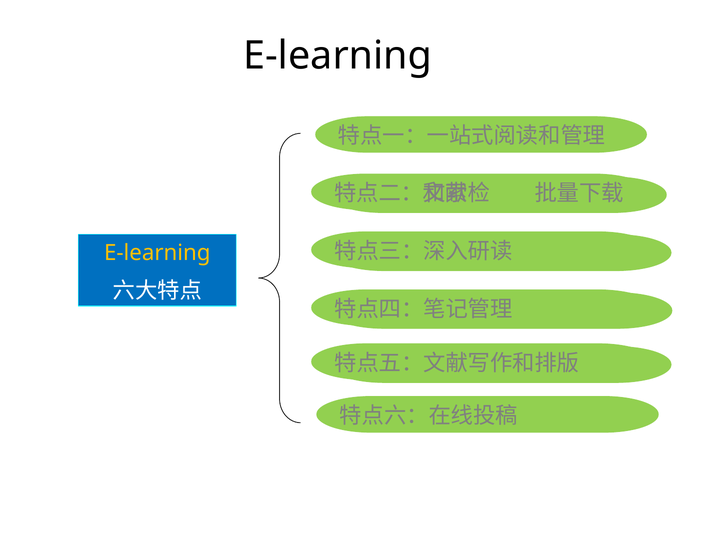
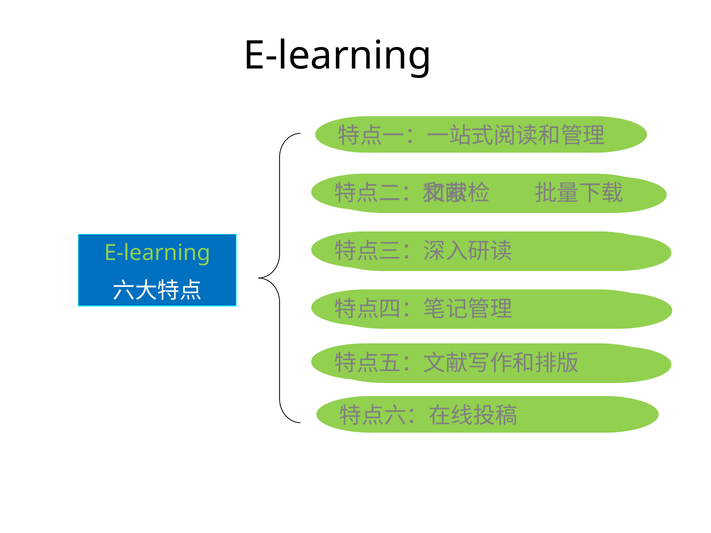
E-learning at (157, 253) colour: yellow -> light green
